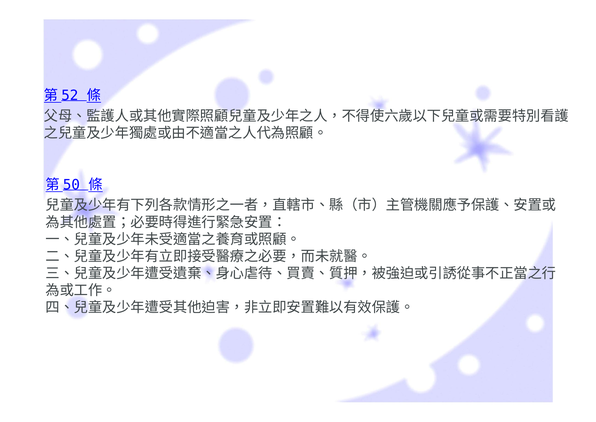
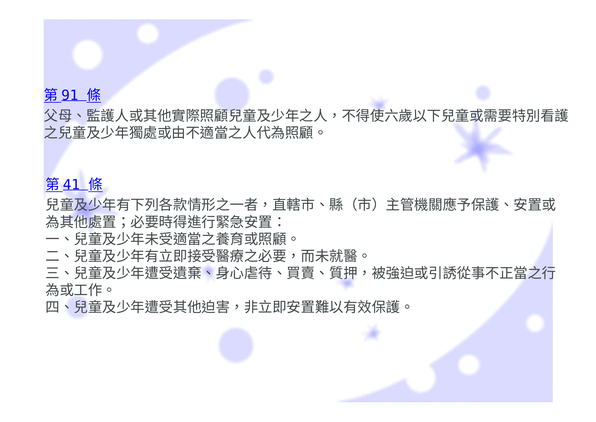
52: 52 -> 91
50: 50 -> 41
